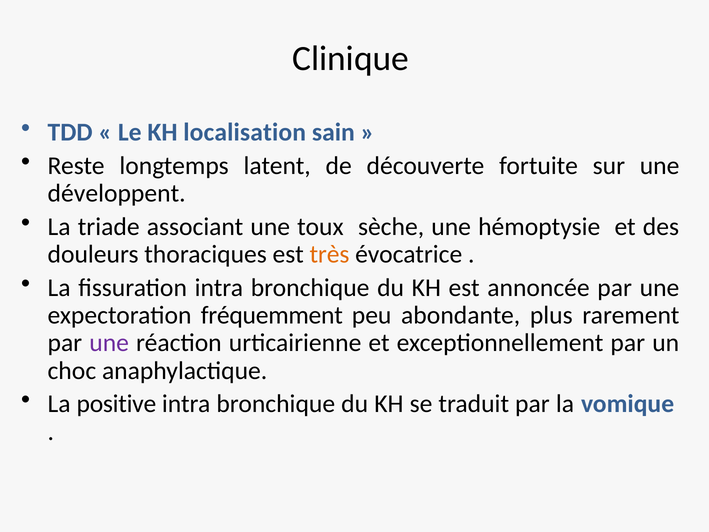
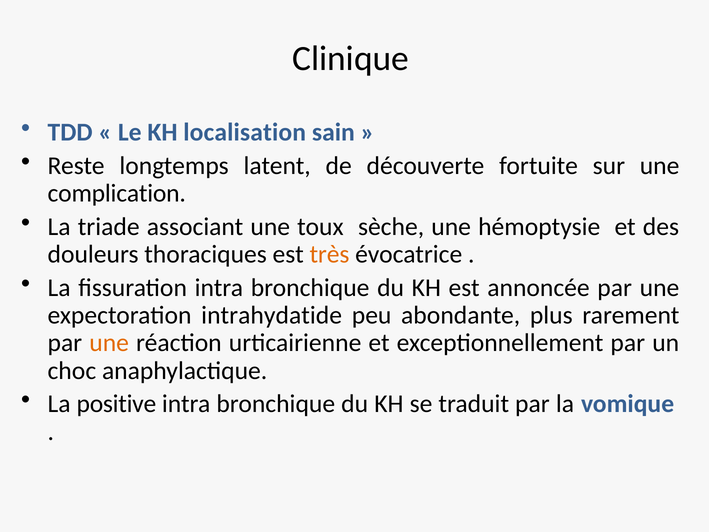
développent: développent -> complication
fréquemment: fréquemment -> intrahydatide
une at (109, 343) colour: purple -> orange
